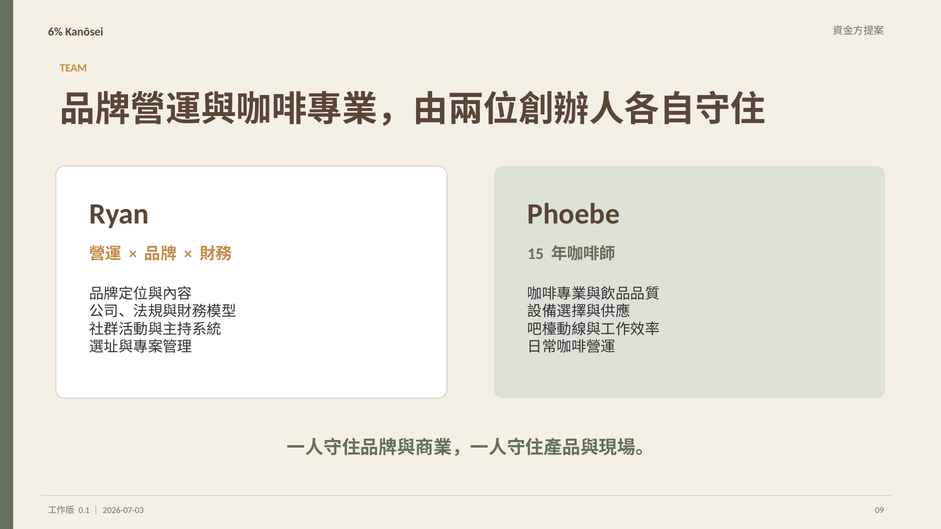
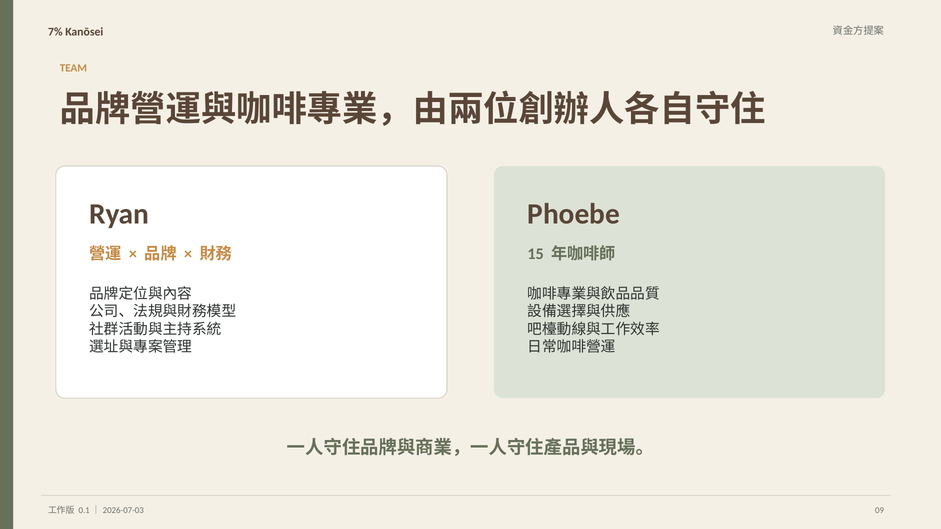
6%: 6% -> 7%
